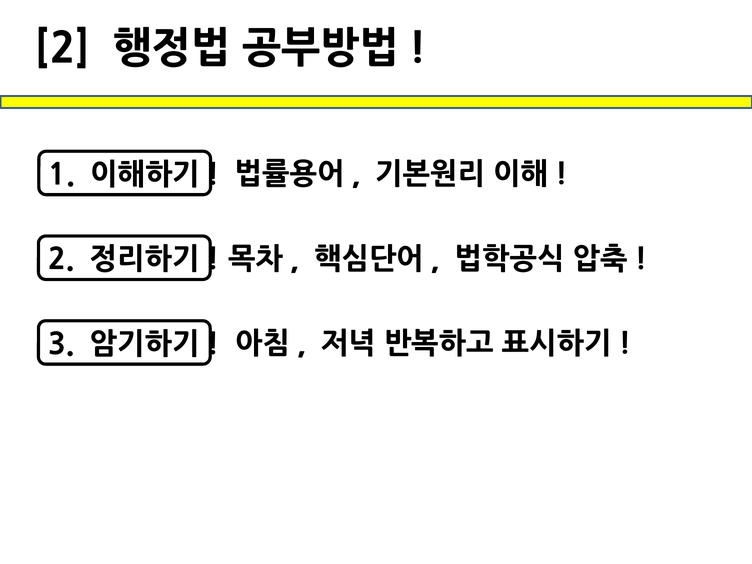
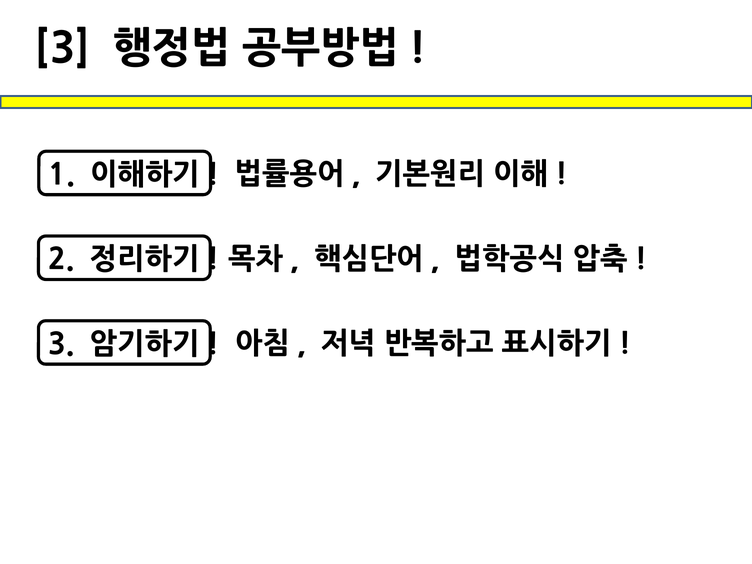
2 at (63, 49): 2 -> 3
